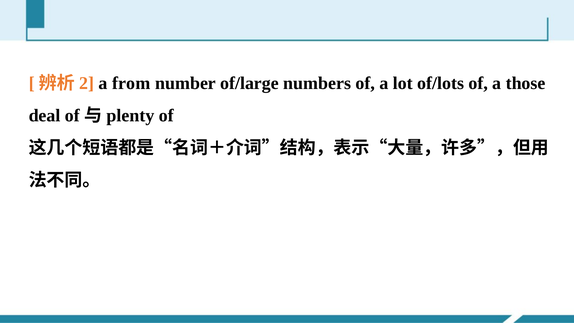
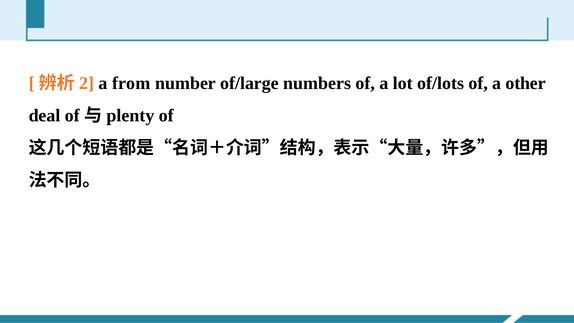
those: those -> other
